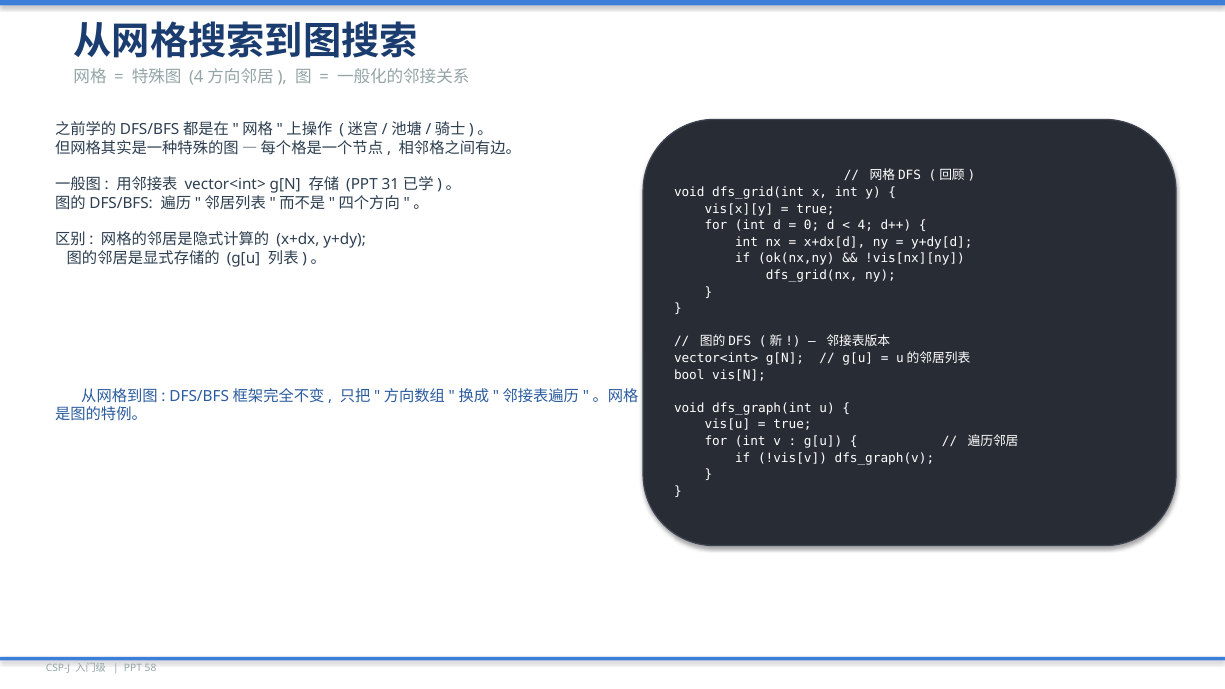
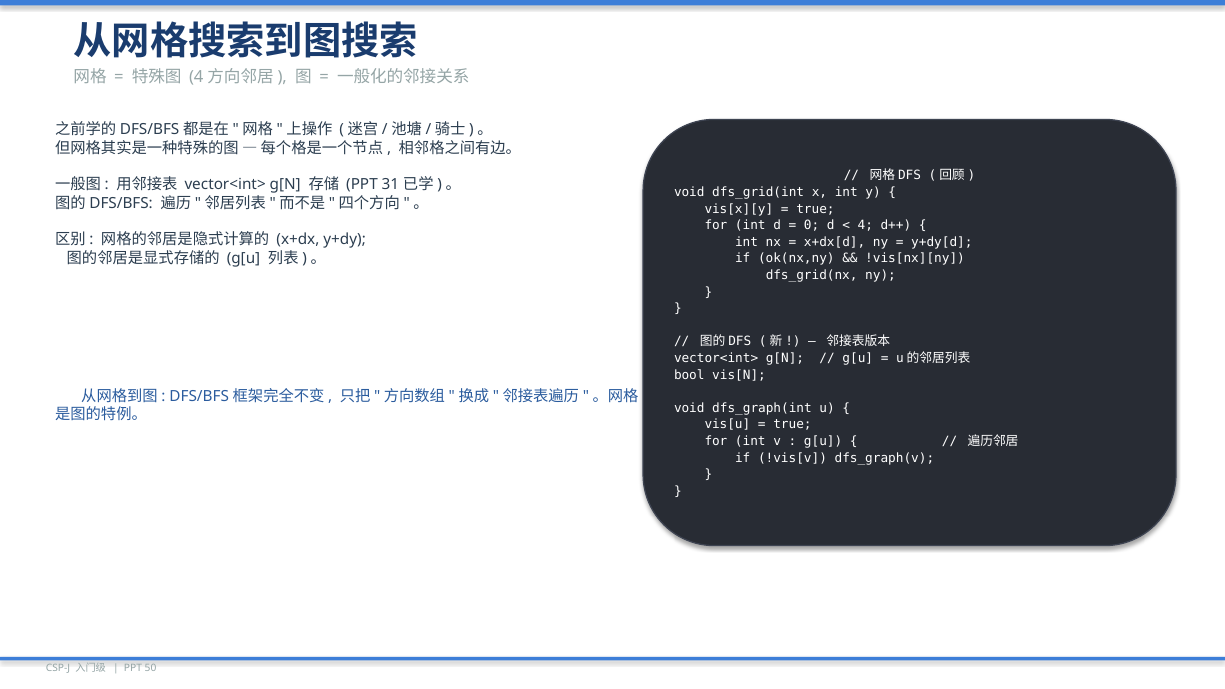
58: 58 -> 50
